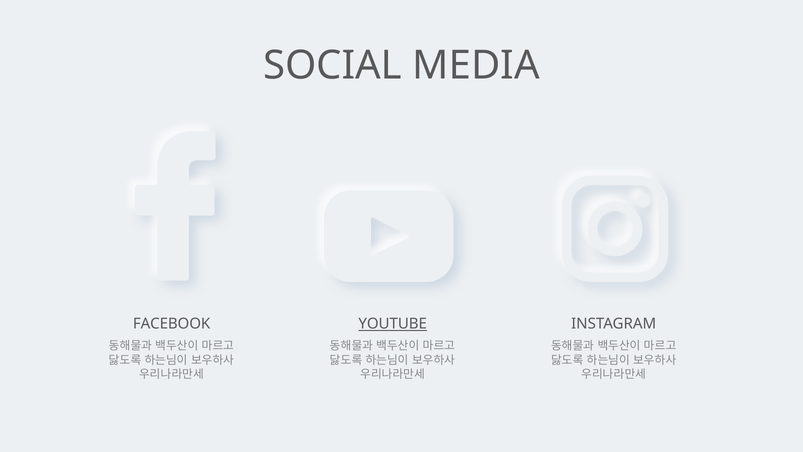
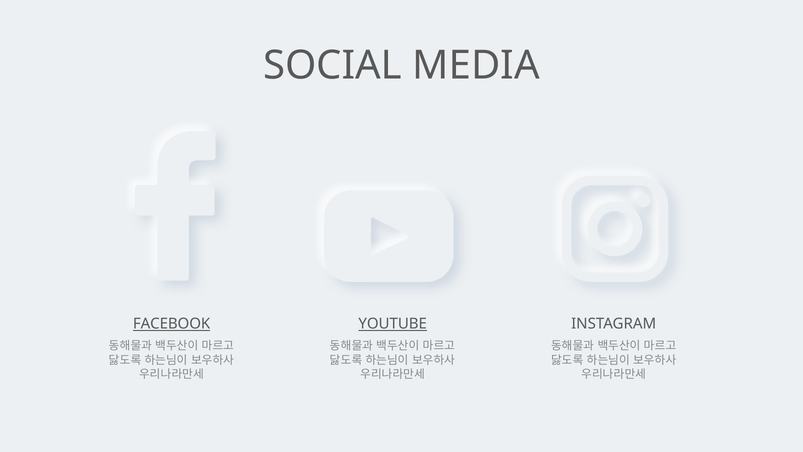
FACEBOOK underline: none -> present
